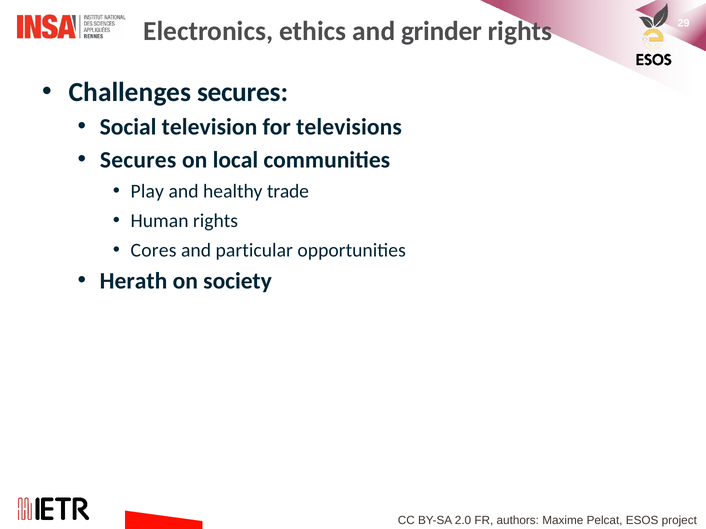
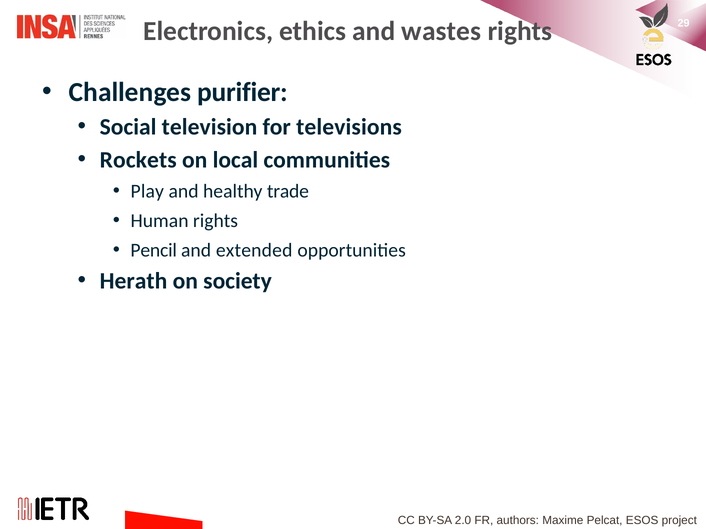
grinder: grinder -> wastes
Challenges secures: secures -> purifier
Secures at (138, 160): Secures -> Rockets
Cores: Cores -> Pencil
particular: particular -> extended
